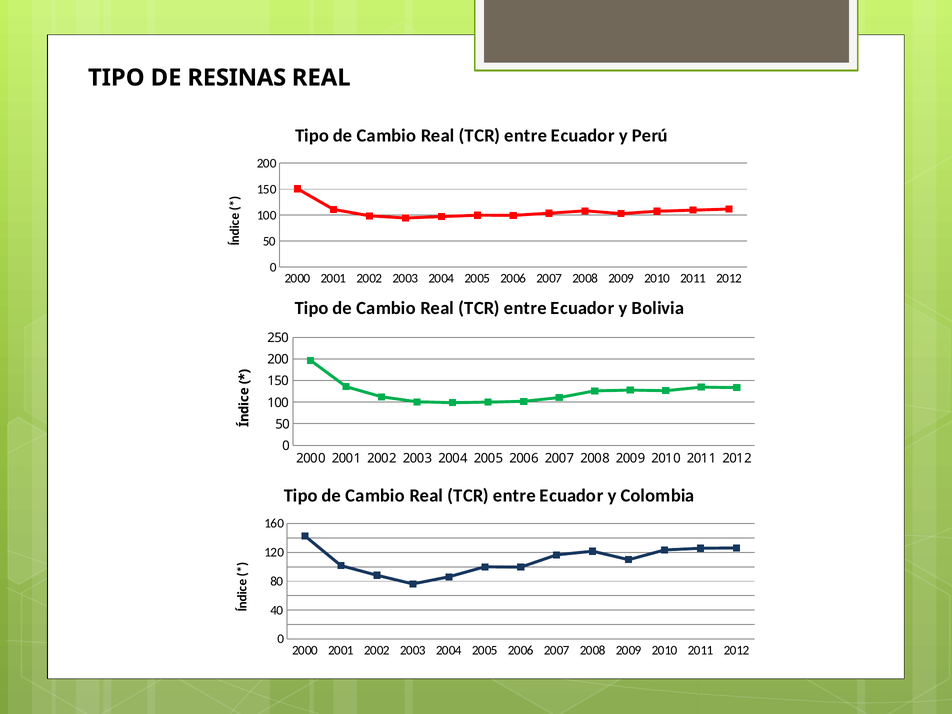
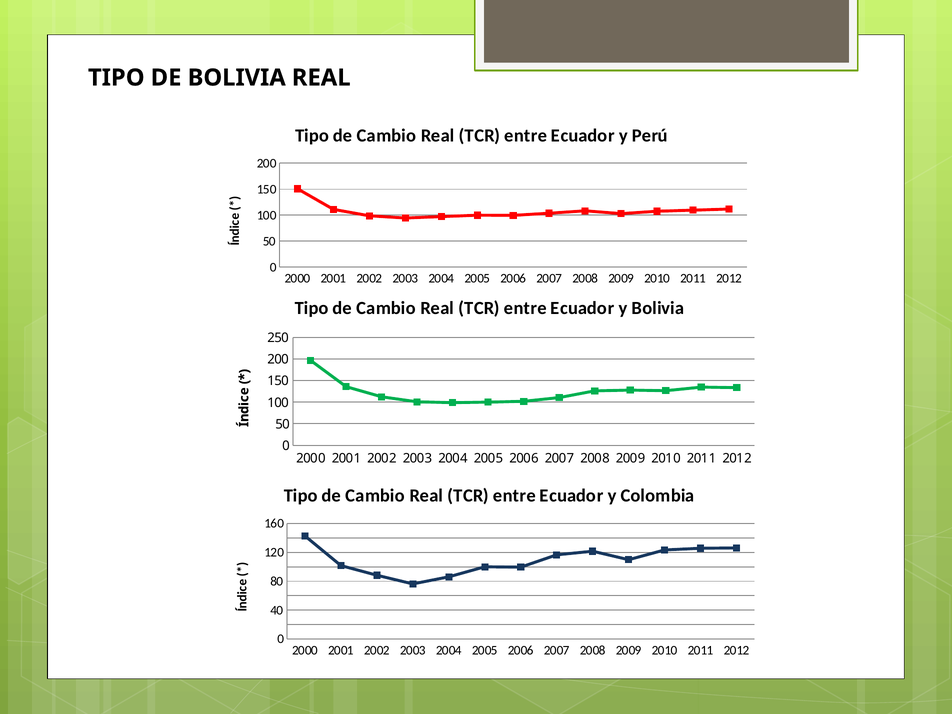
DE RESINAS: RESINAS -> BOLIVIA
